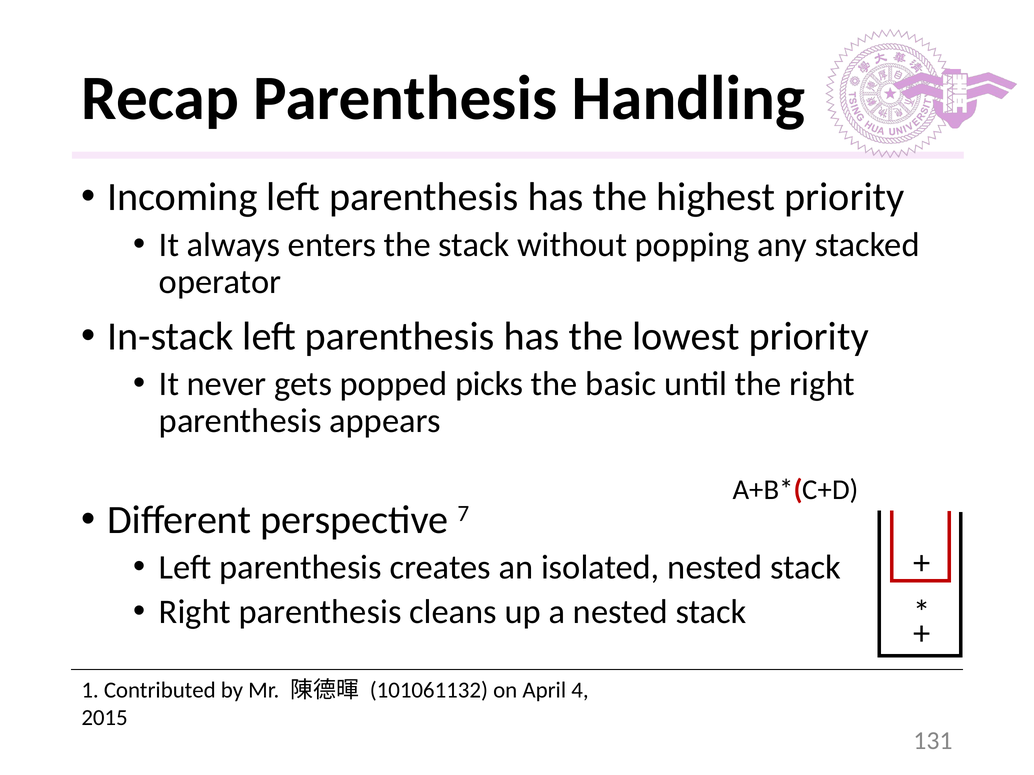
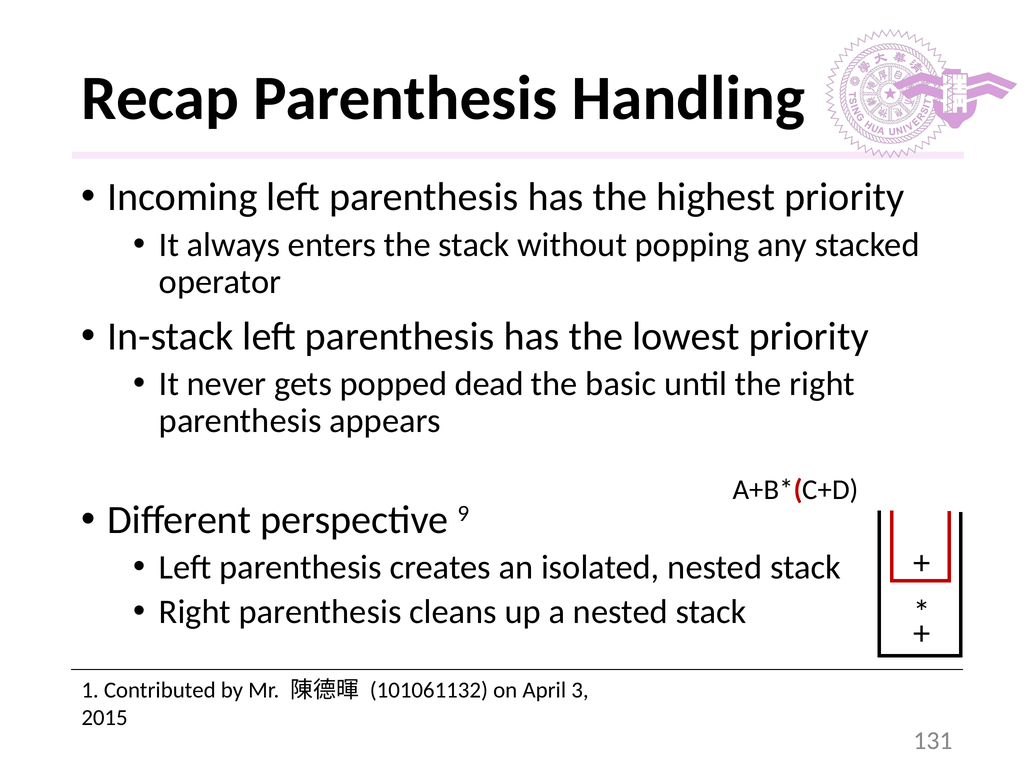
picks: picks -> dead
7: 7 -> 9
4: 4 -> 3
